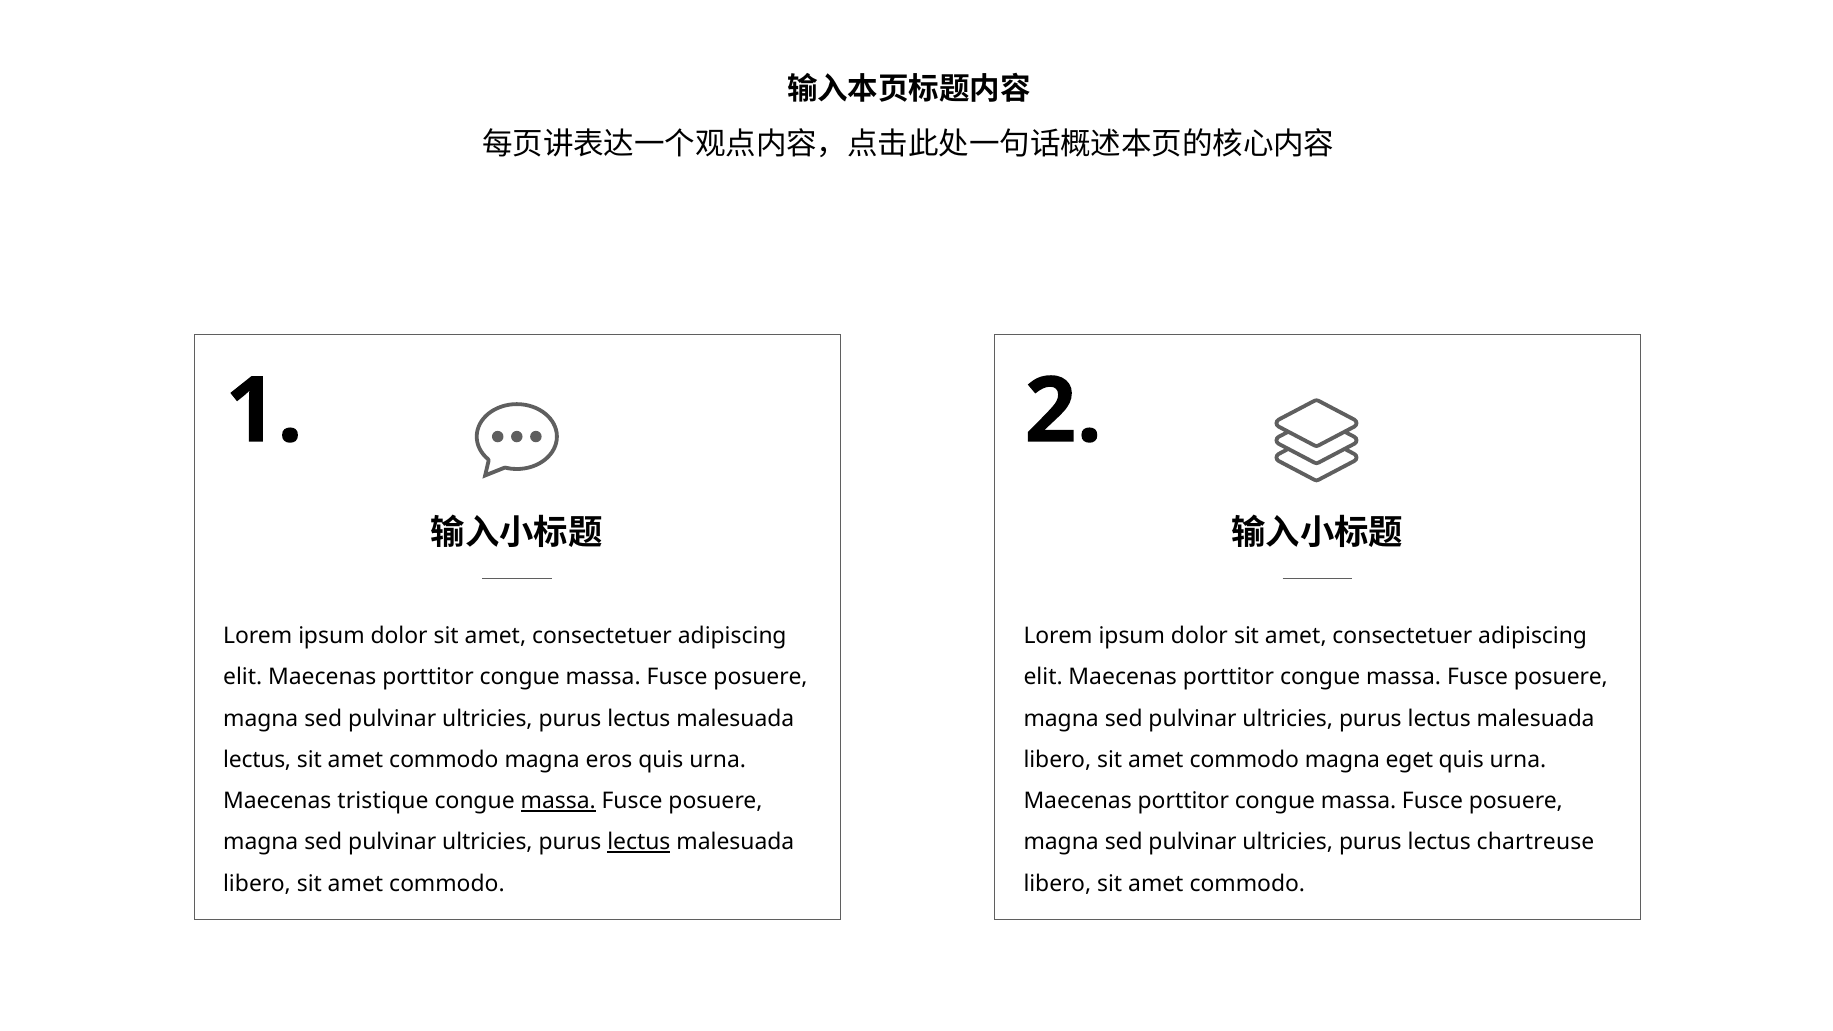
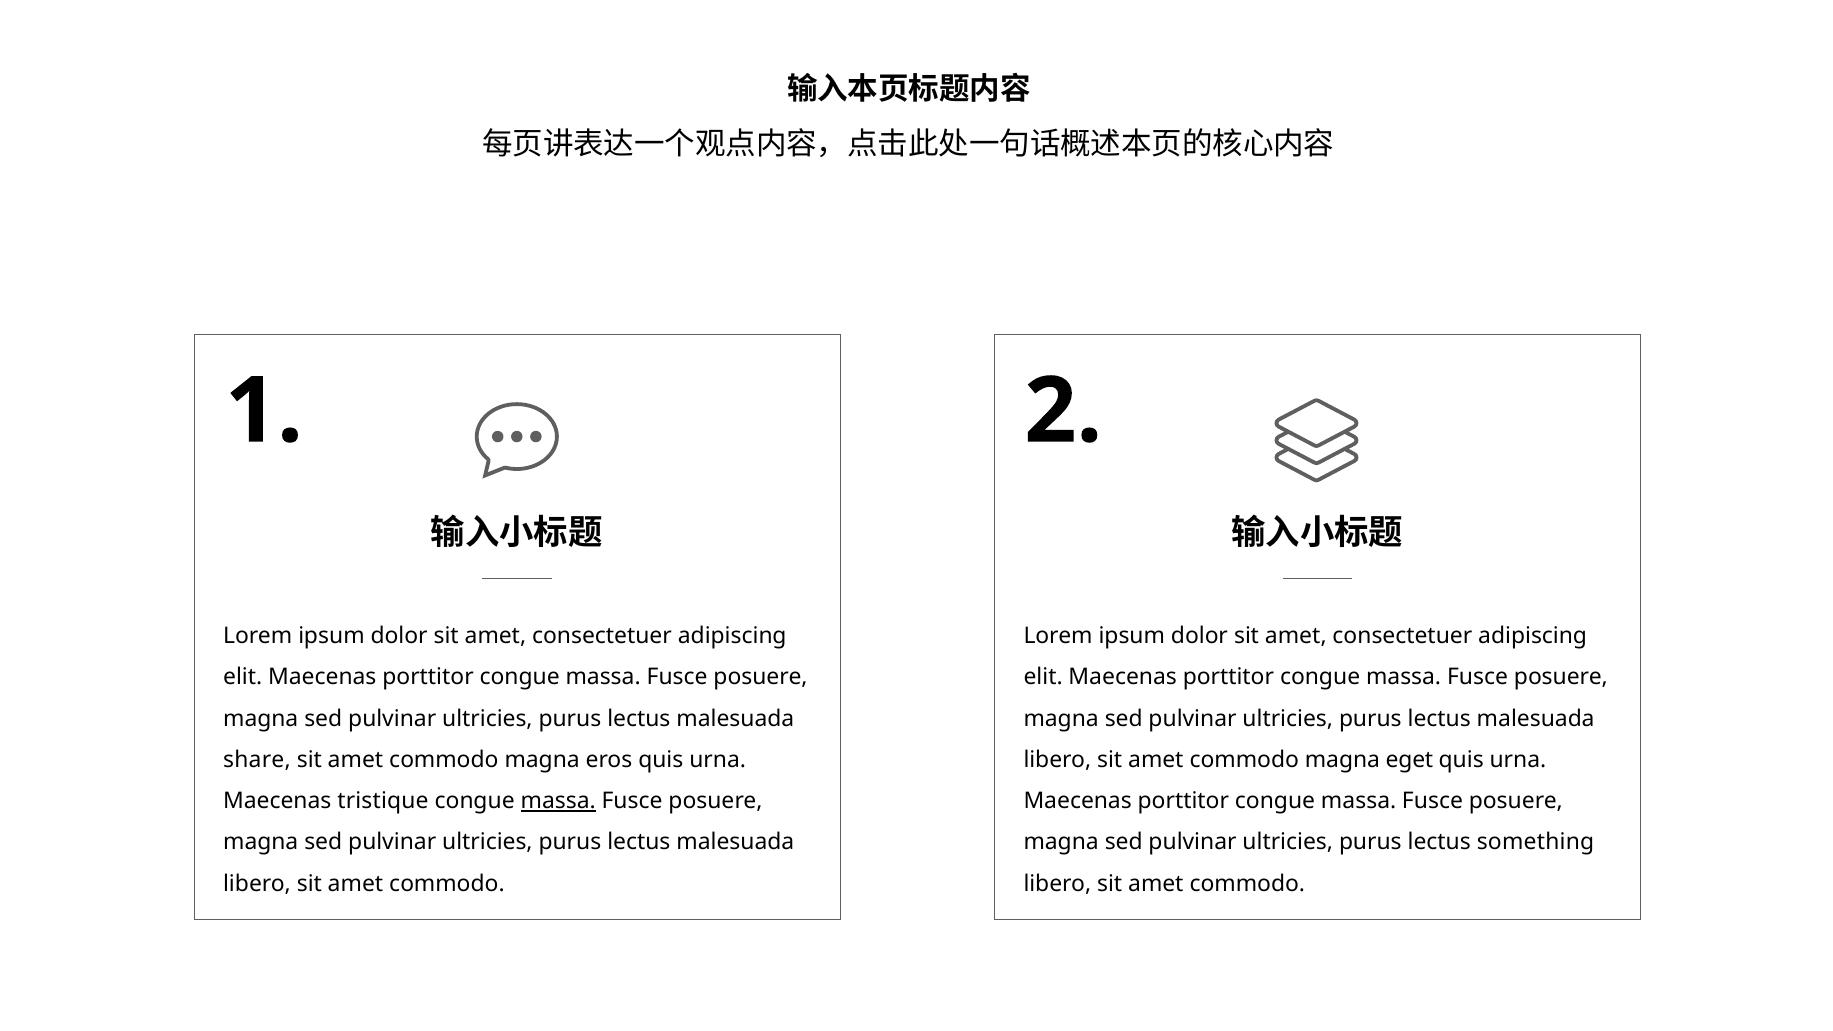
lectus at (257, 760): lectus -> share
lectus at (639, 842) underline: present -> none
chartreuse: chartreuse -> something
